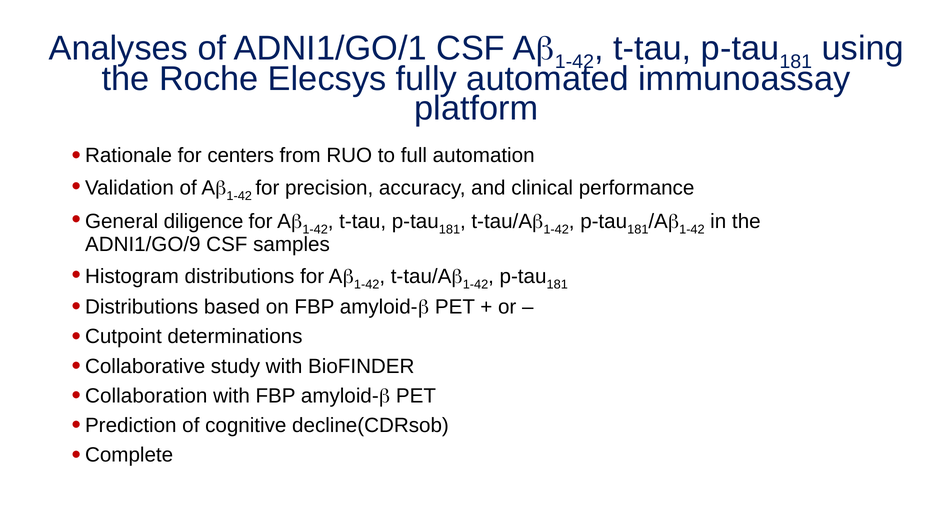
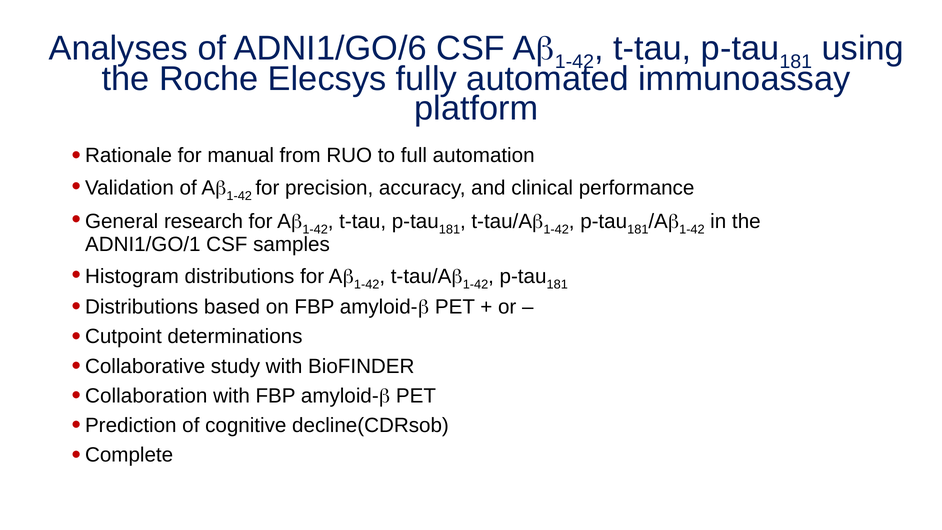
ADNI1/GO/1: ADNI1/GO/1 -> ADNI1/GO/6
centers: centers -> manual
diligence: diligence -> research
ADNI1/GO/9: ADNI1/GO/9 -> ADNI1/GO/1
